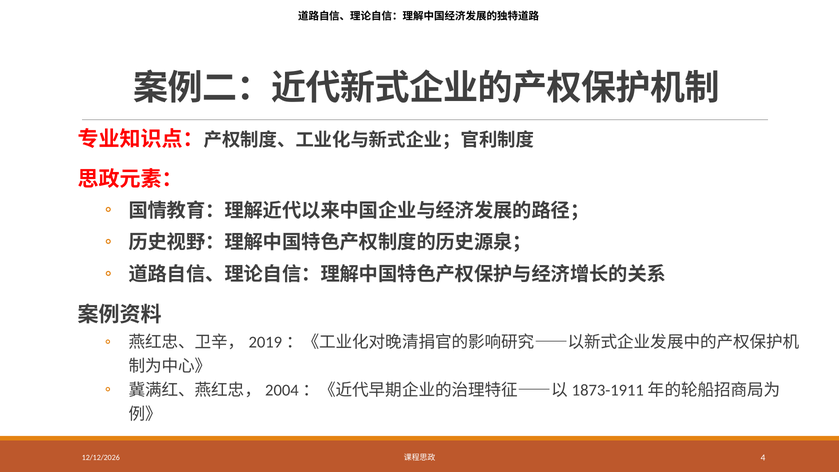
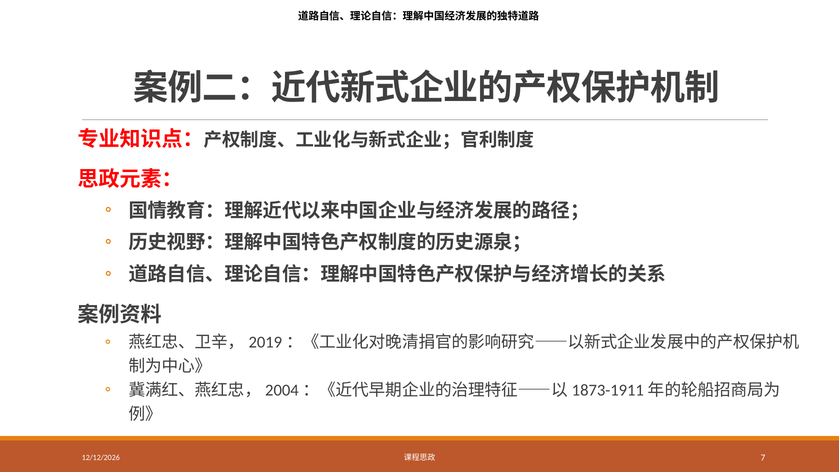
4: 4 -> 7
